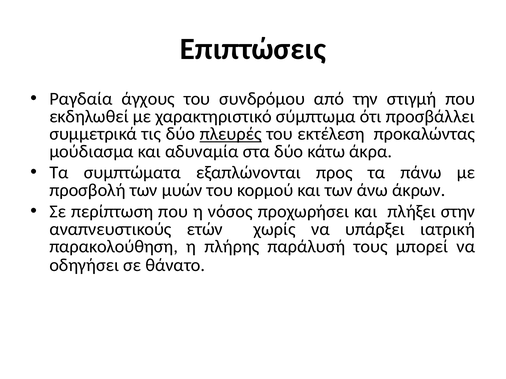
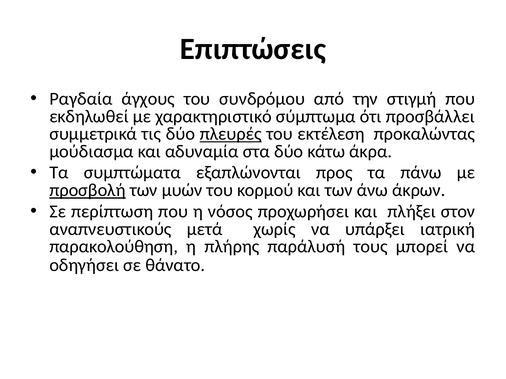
προσβολή underline: none -> present
στην: στην -> στον
ετών: ετών -> μετά
